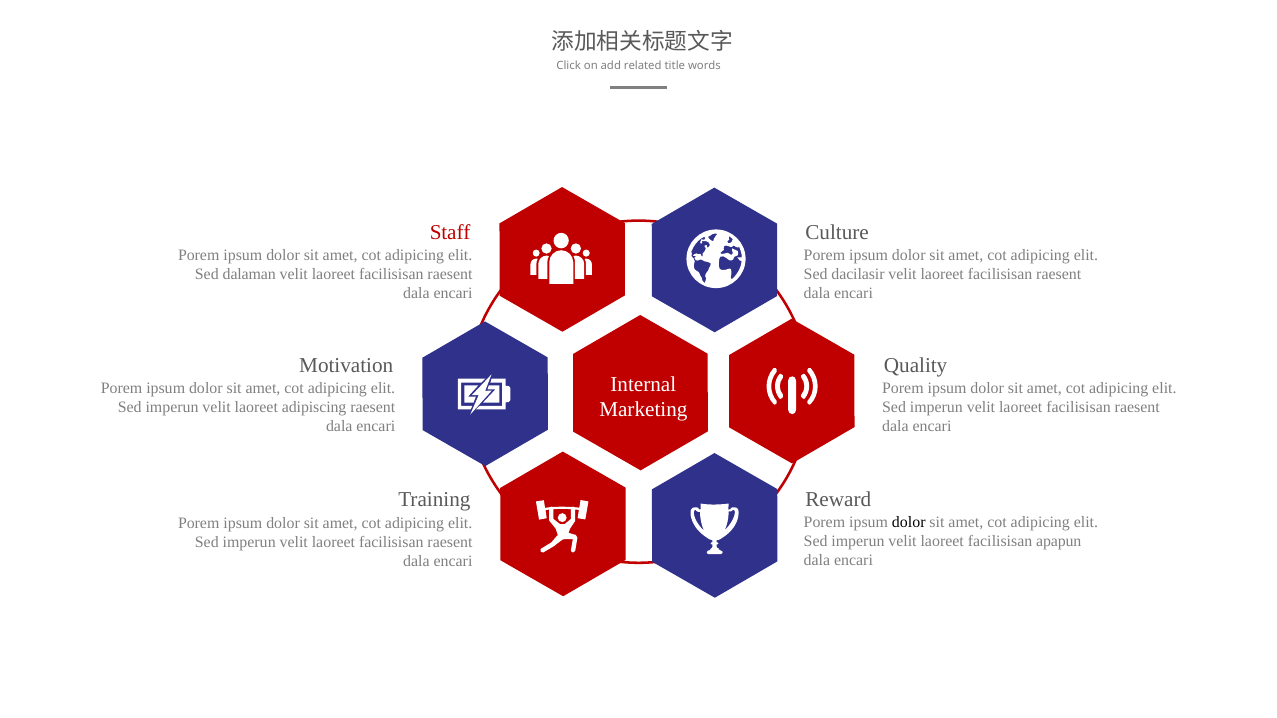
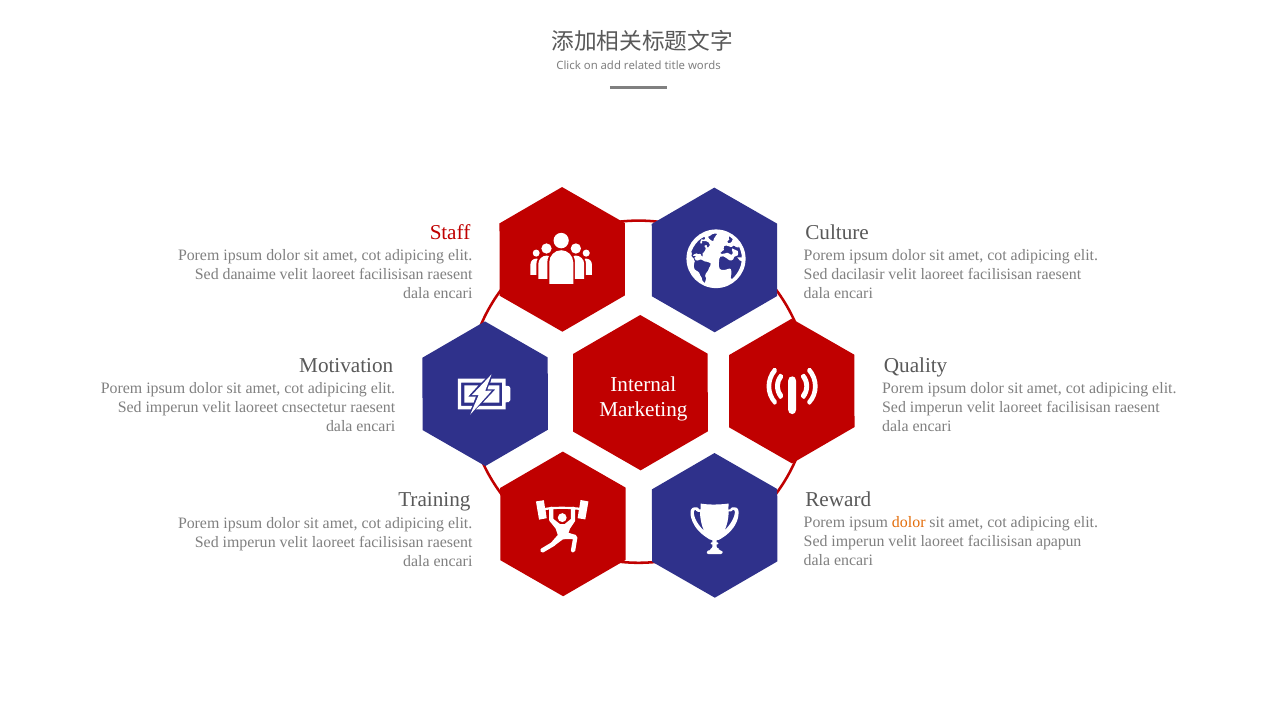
dalaman: dalaman -> danaime
adipiscing: adipiscing -> cnsectetur
dolor at (909, 523) colour: black -> orange
